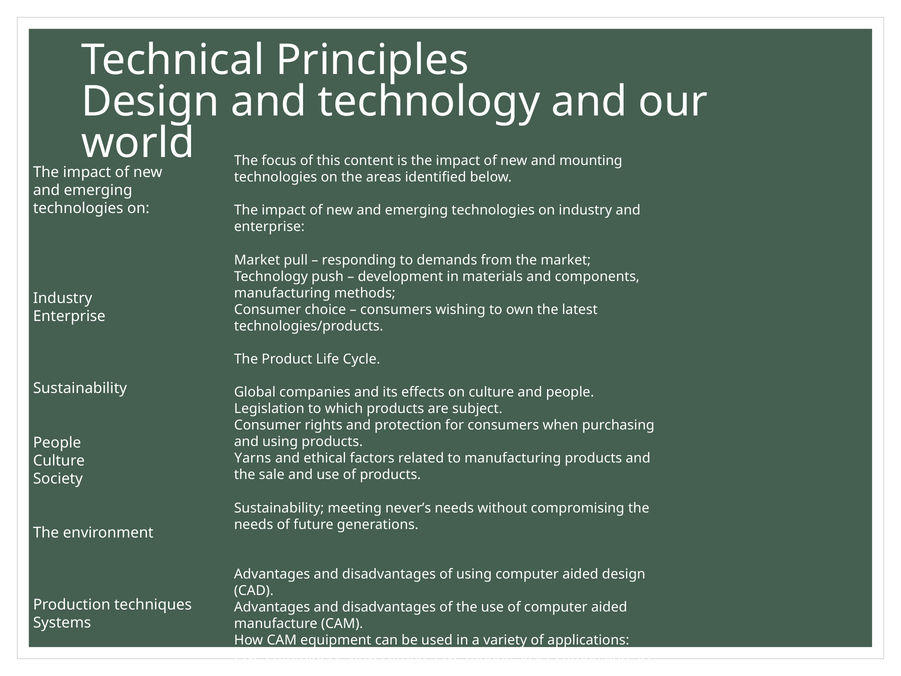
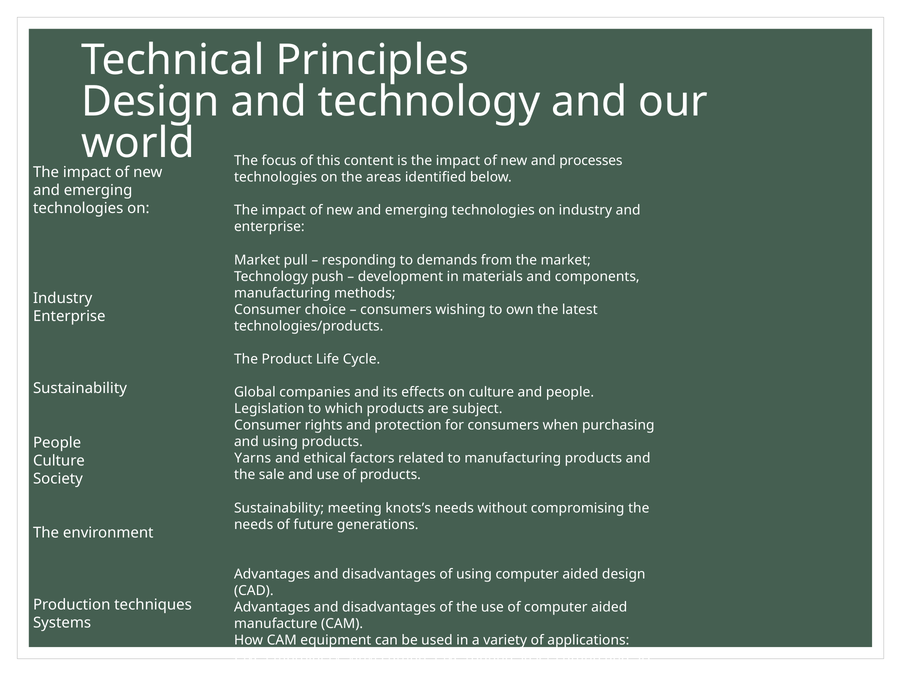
mounting: mounting -> processes
never’s: never’s -> knots’s
